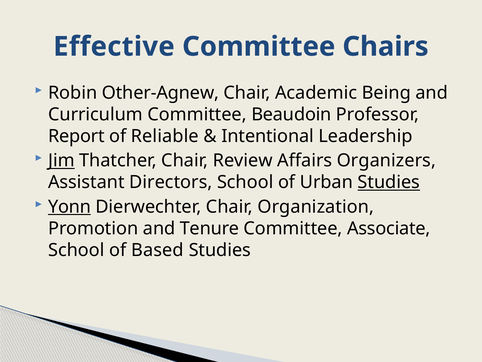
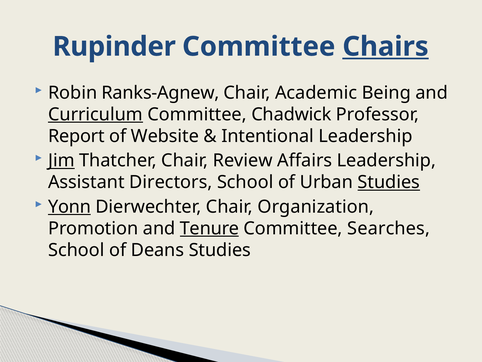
Effective: Effective -> Rupinder
Chairs underline: none -> present
Other-Agnew: Other-Agnew -> Ranks-Agnew
Curriculum underline: none -> present
Beaudoin: Beaudoin -> Chadwick
Reliable: Reliable -> Website
Affairs Organizers: Organizers -> Leadership
Tenure underline: none -> present
Associate: Associate -> Searches
Based: Based -> Deans
